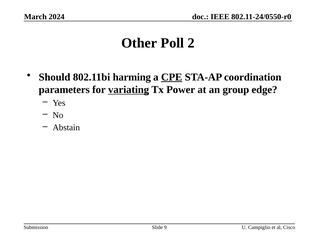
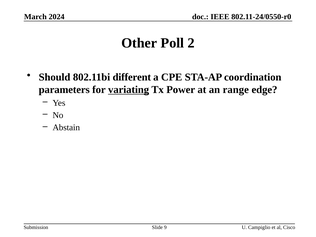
harming: harming -> different
CPE underline: present -> none
group: group -> range
